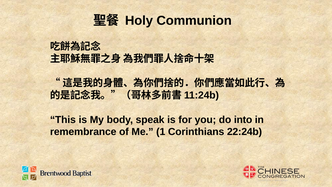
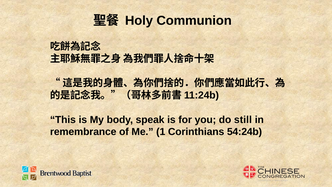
into: into -> still
22:24b: 22:24b -> 54:24b
